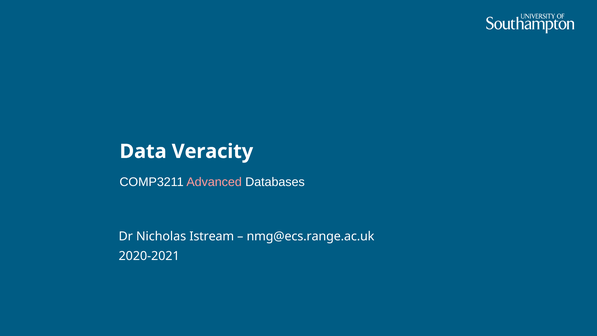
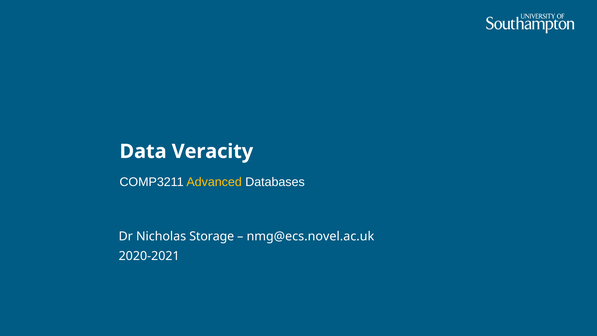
Advanced colour: pink -> yellow
Istream: Istream -> Storage
nmg@ecs.range.ac.uk: nmg@ecs.range.ac.uk -> nmg@ecs.novel.ac.uk
